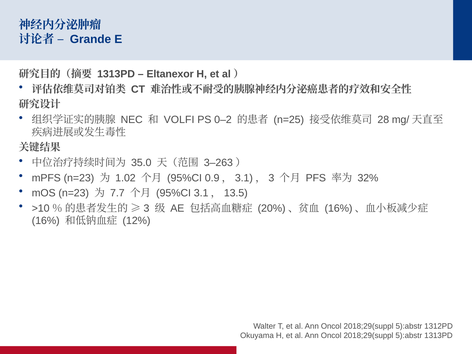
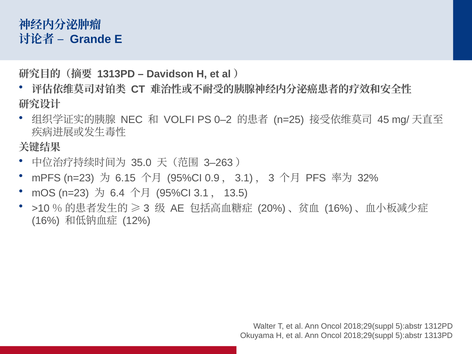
Eltanexor: Eltanexor -> Davidson
28: 28 -> 45
1.02: 1.02 -> 6.15
7.7: 7.7 -> 6.4
